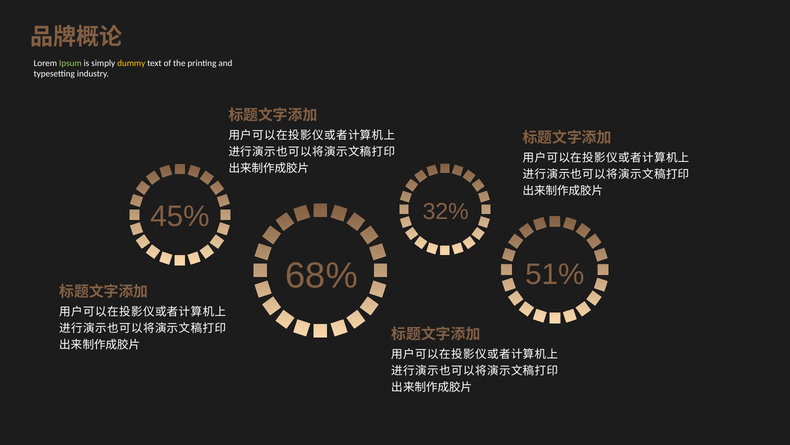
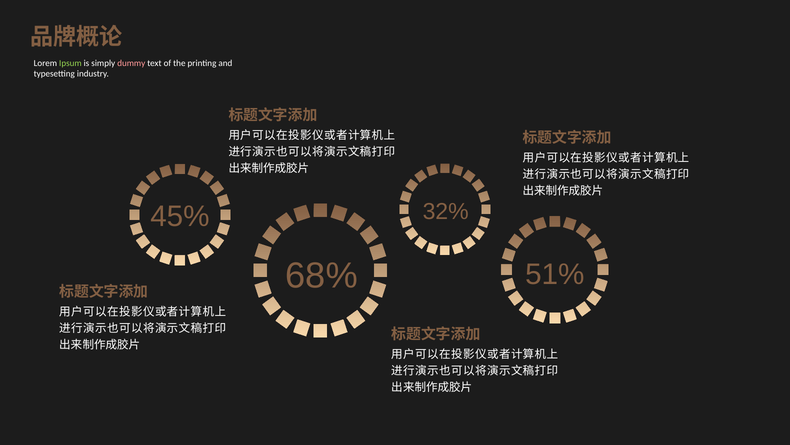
dummy colour: yellow -> pink
